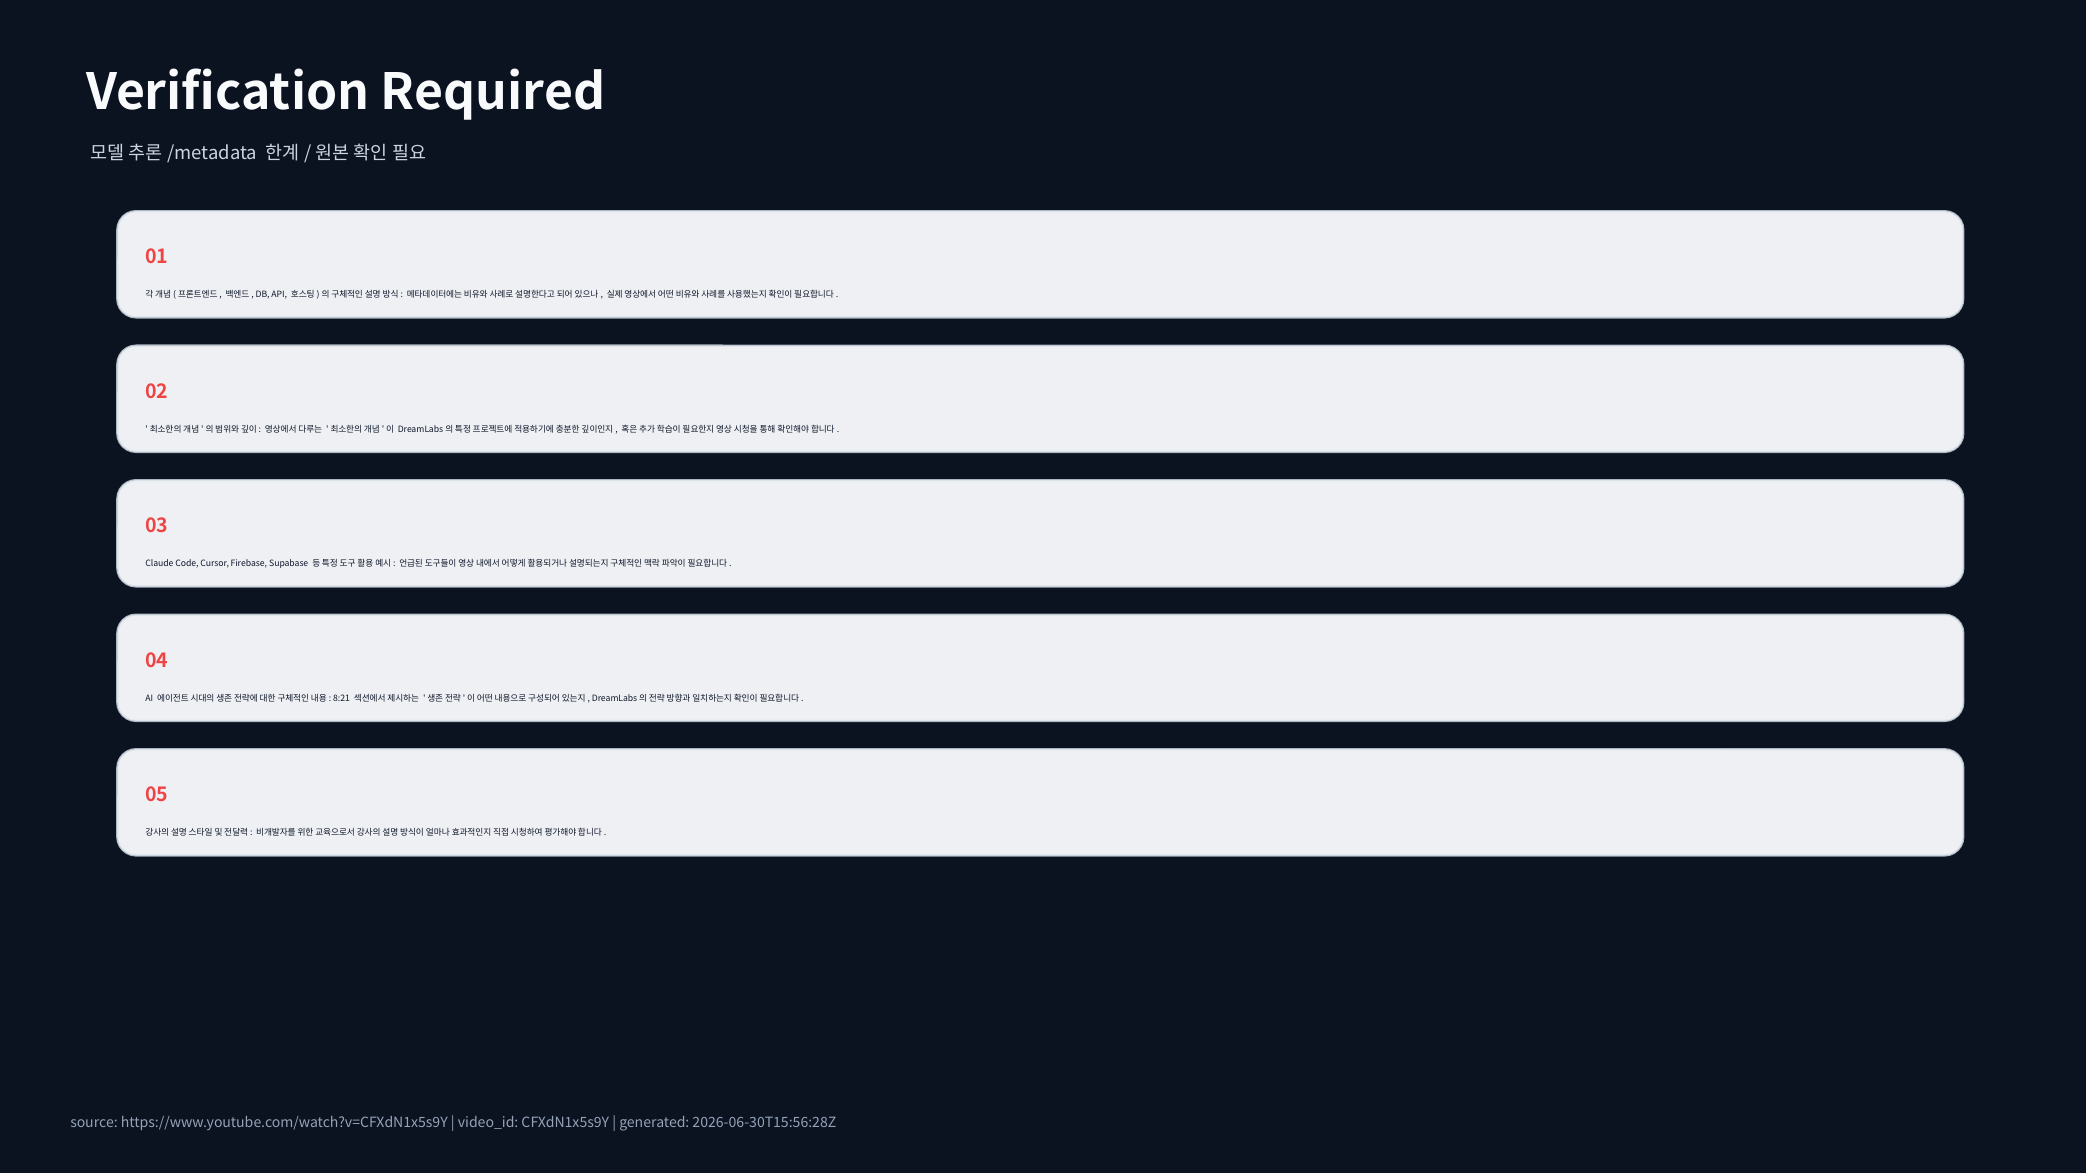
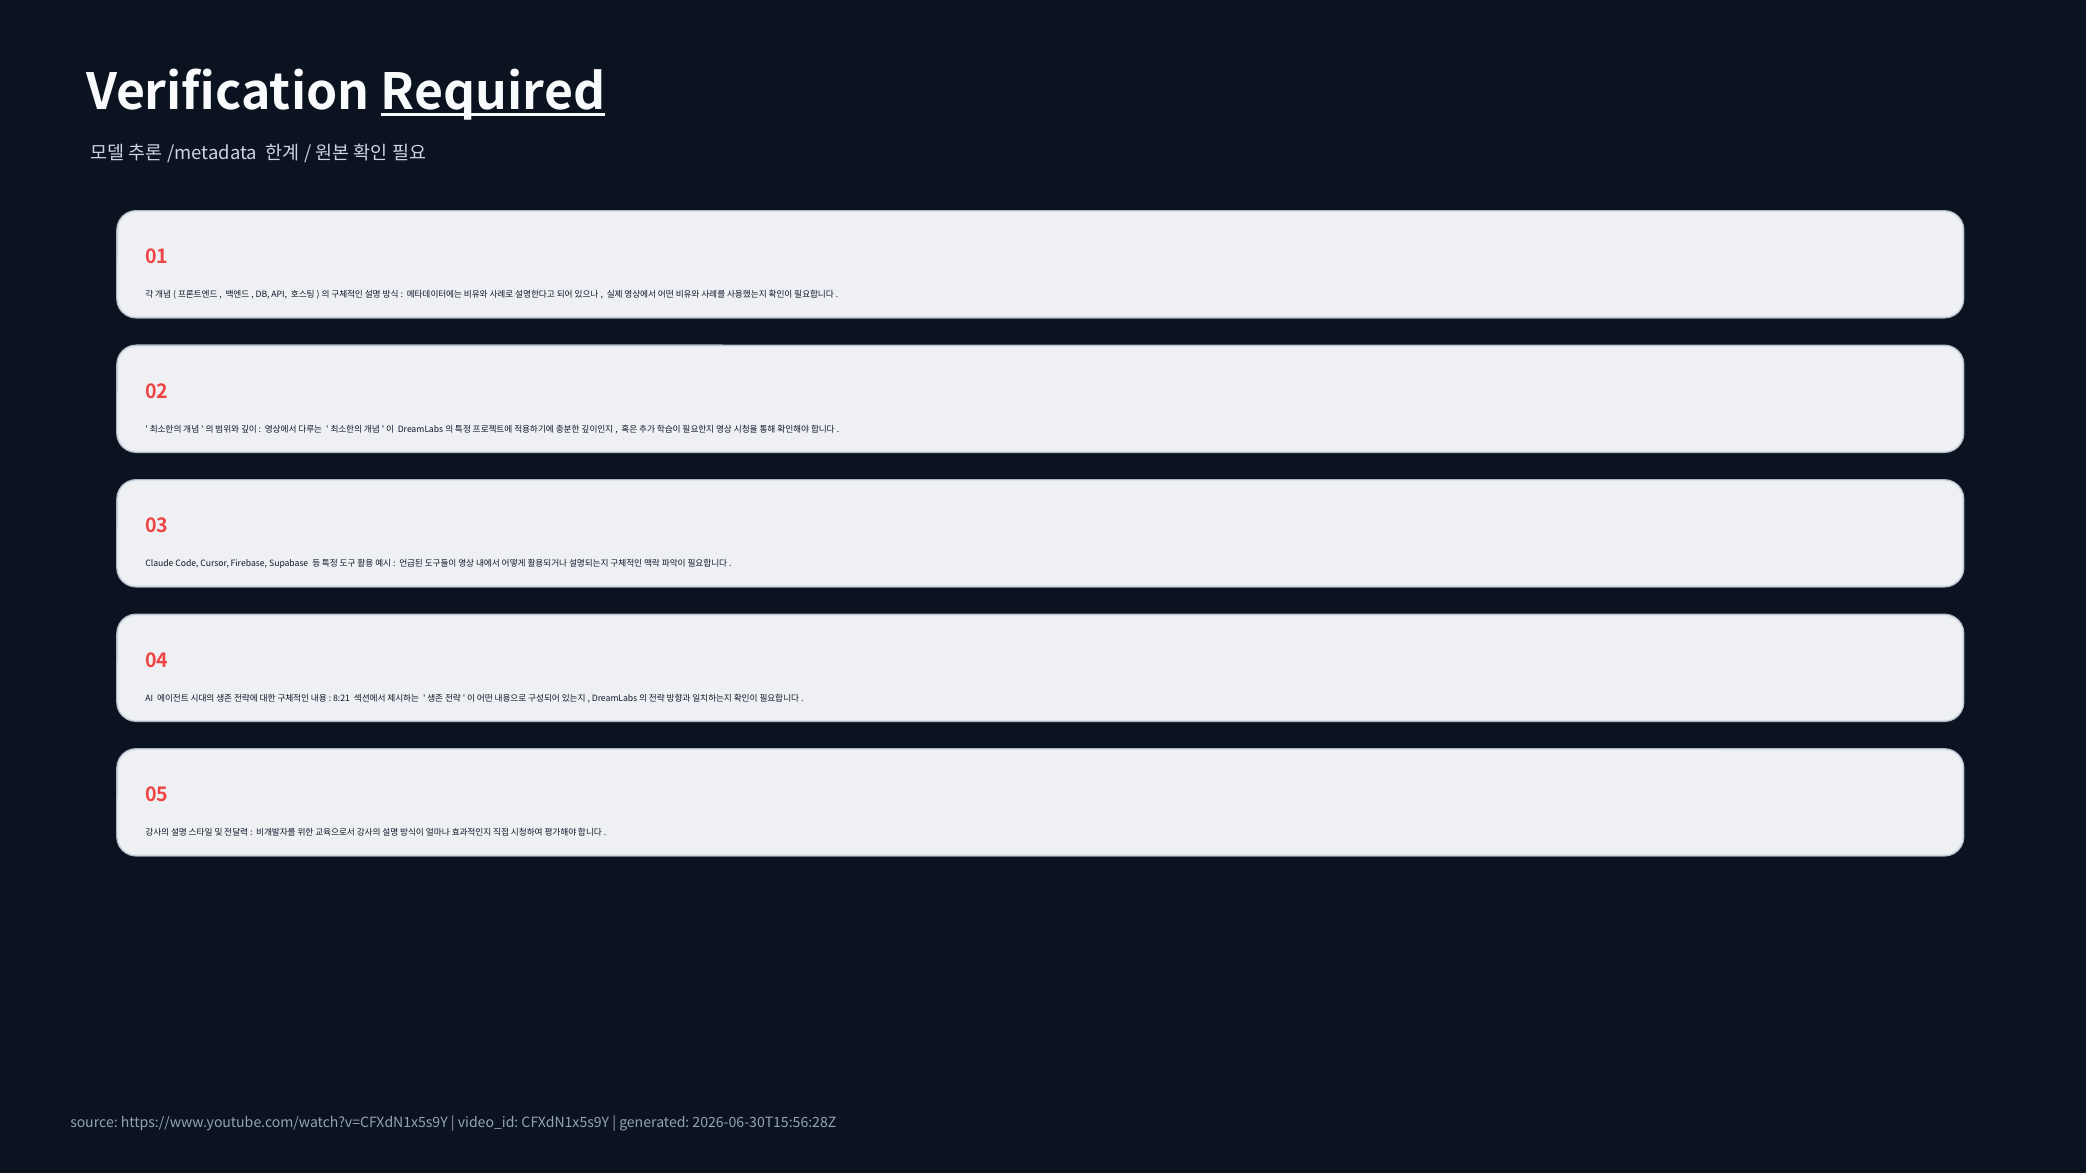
Required underline: none -> present
